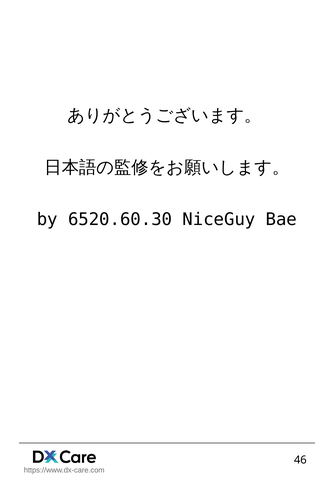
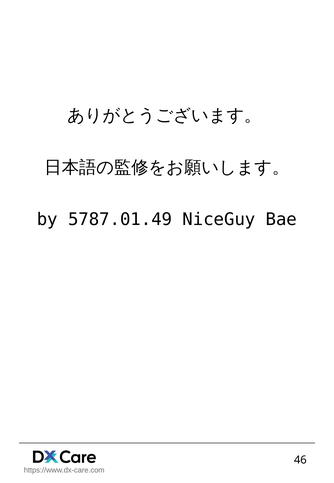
6520.60.30: 6520.60.30 -> 5787.01.49
